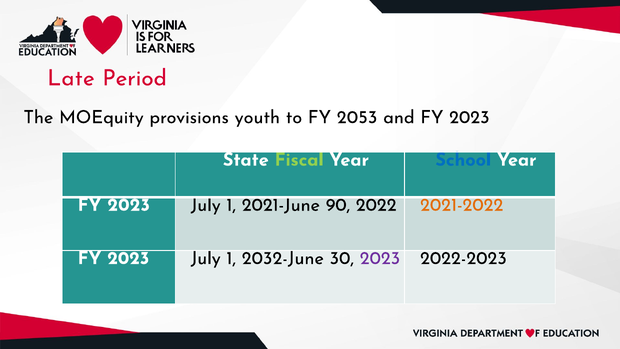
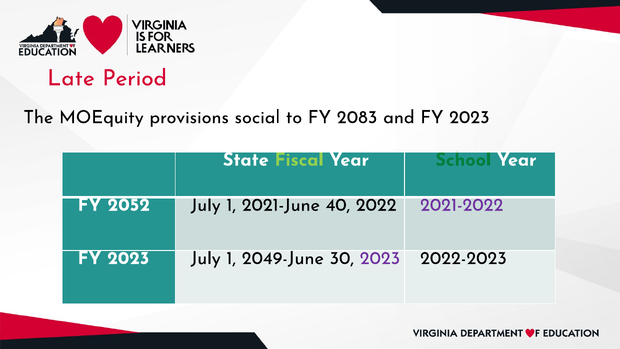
youth: youth -> social
2053: 2053 -> 2083
School colour: blue -> green
2023 at (129, 205): 2023 -> 2052
90: 90 -> 40
2021-2022 colour: orange -> purple
2032-June: 2032-June -> 2049-June
